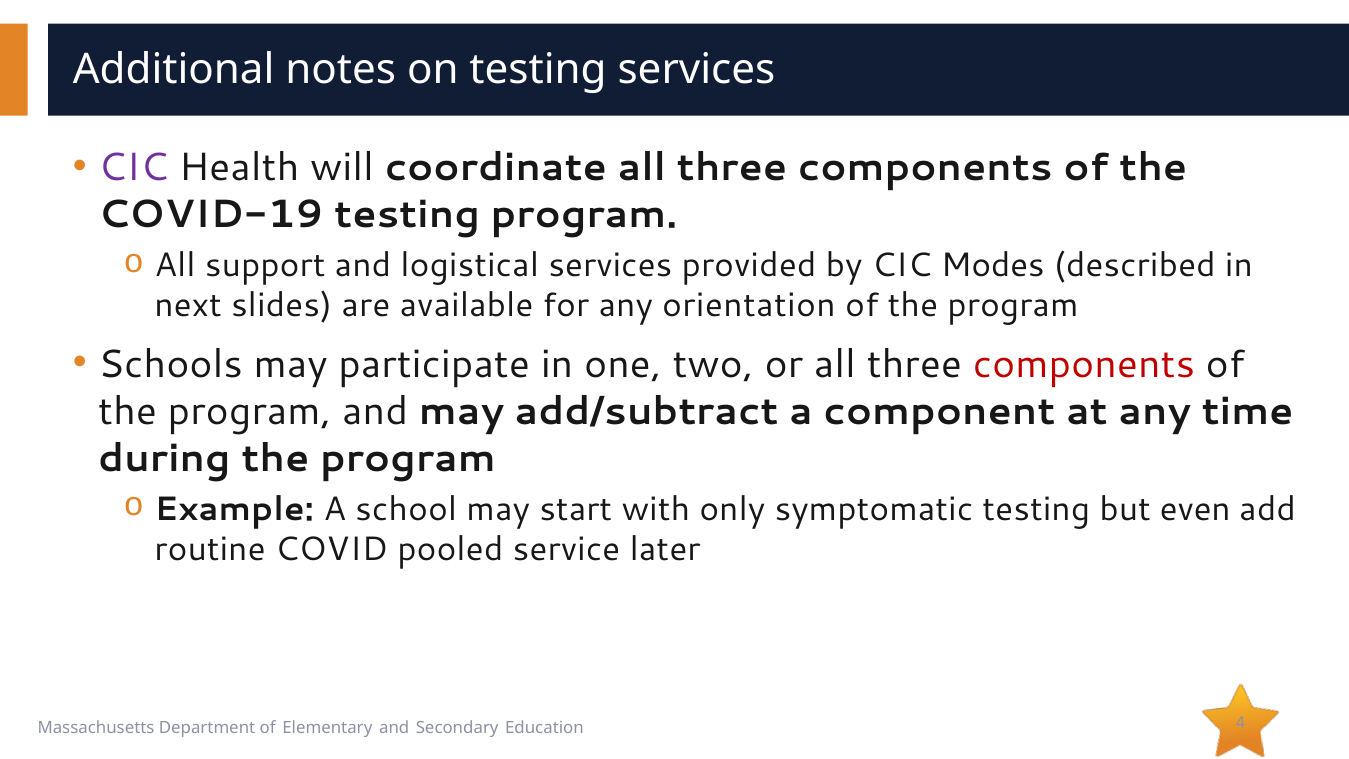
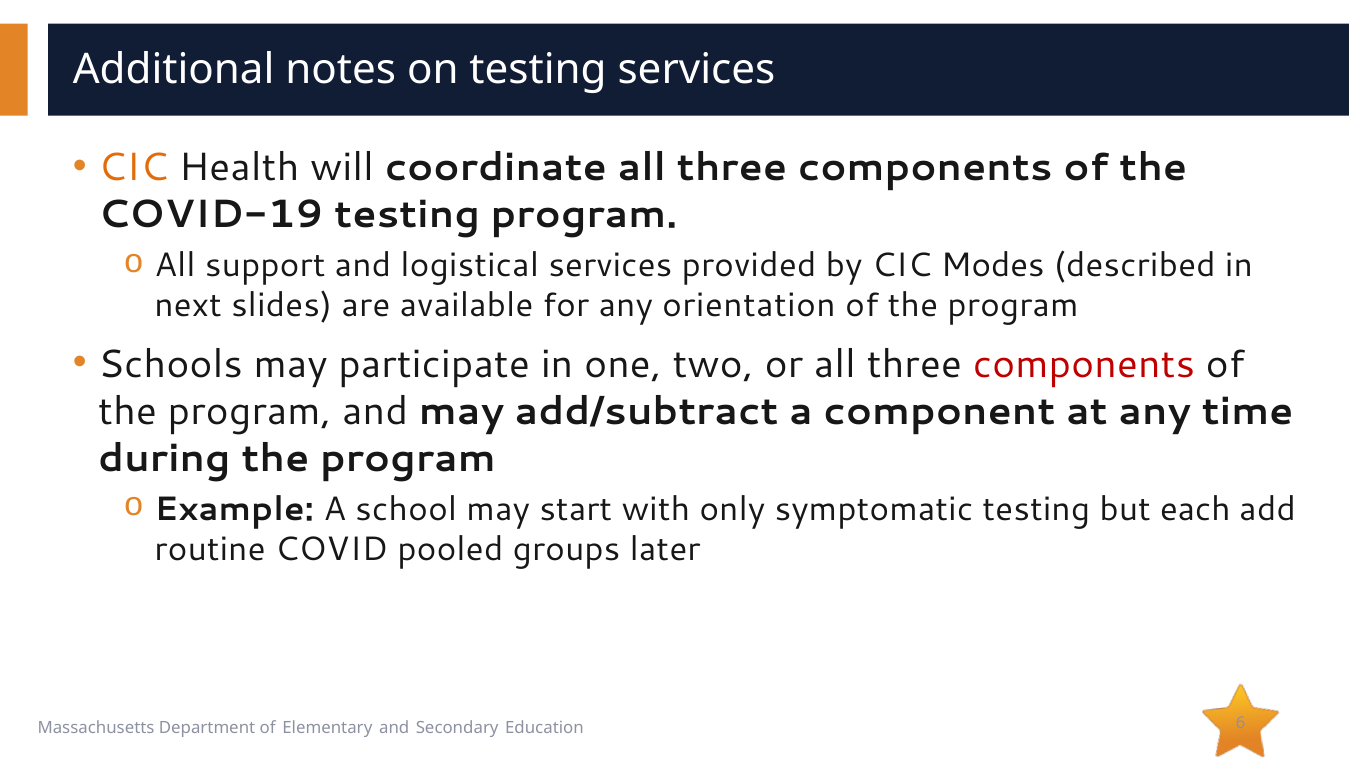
CIC at (133, 168) colour: purple -> orange
even: even -> each
service: service -> groups
4: 4 -> 6
